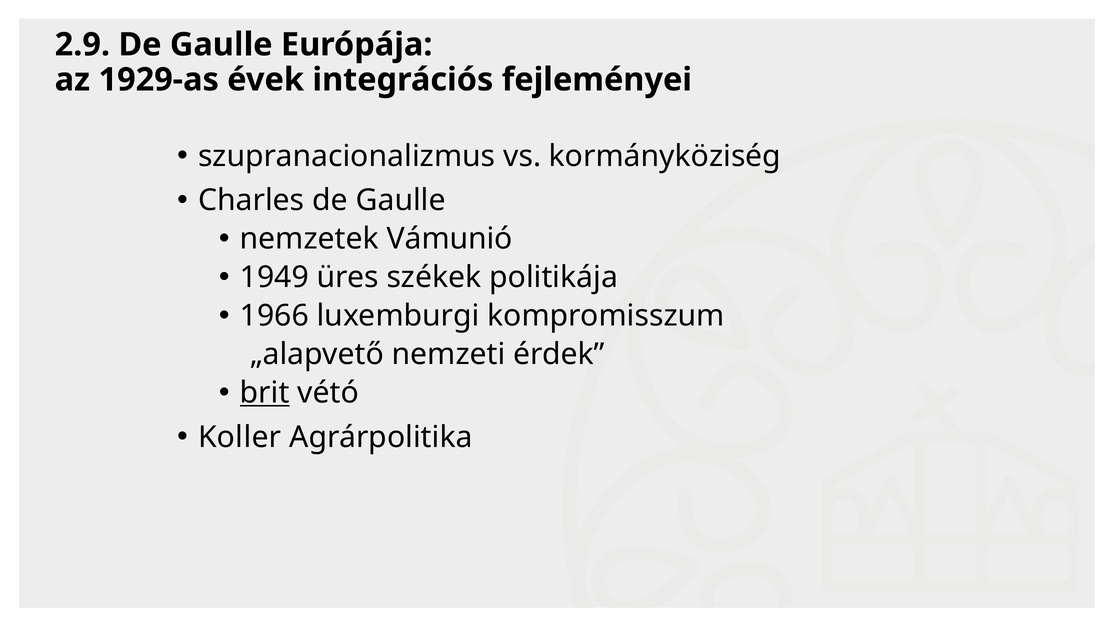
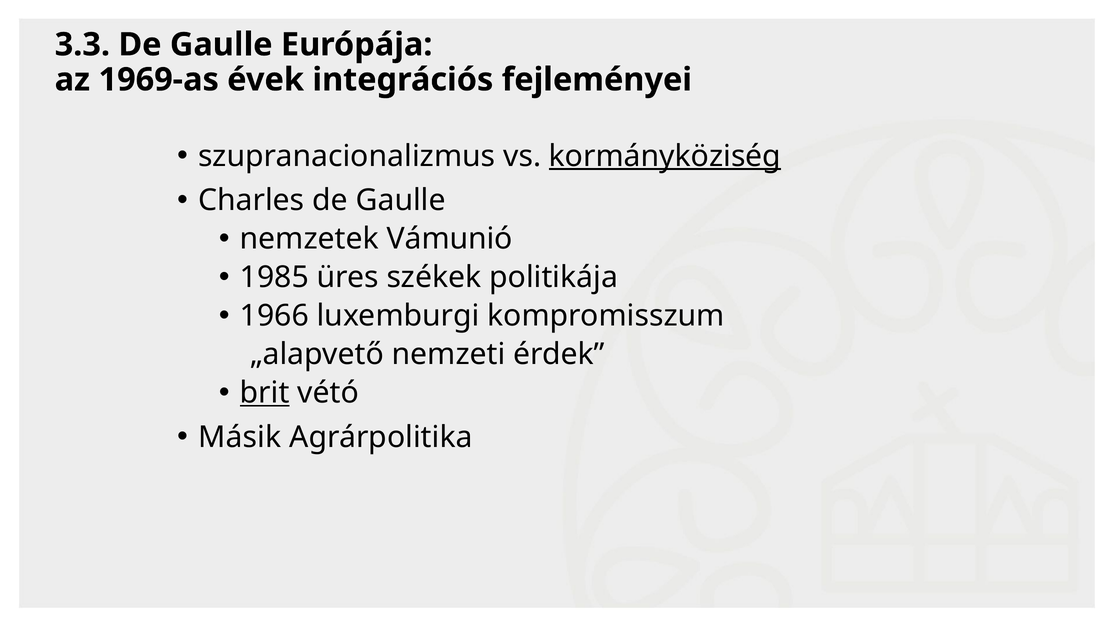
2.9: 2.9 -> 3.3
1929-as: 1929-as -> 1969-as
kormányköziség underline: none -> present
1949: 1949 -> 1985
Koller: Koller -> Másik
